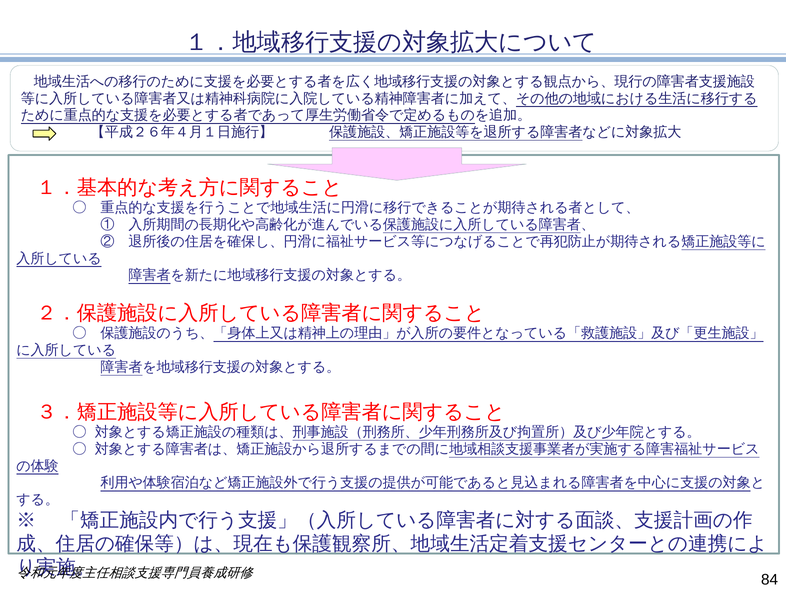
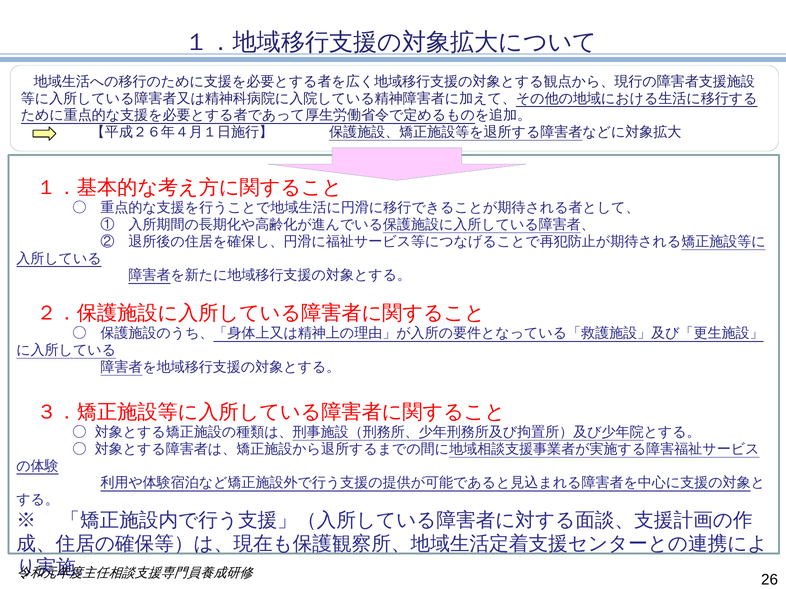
84: 84 -> 26
